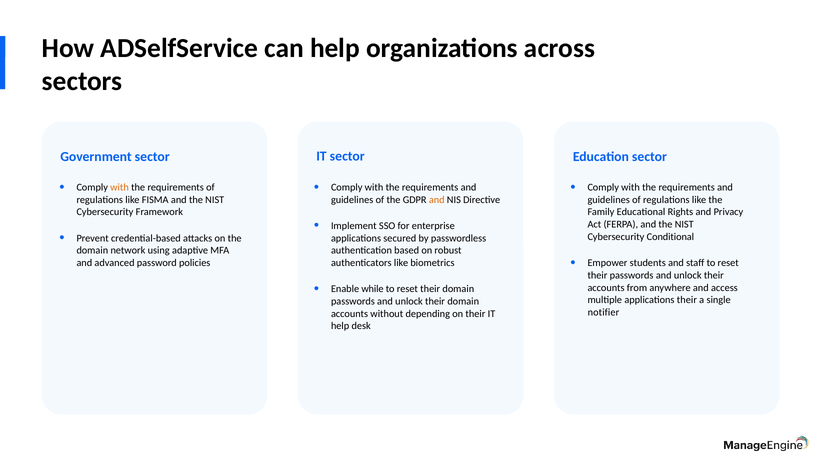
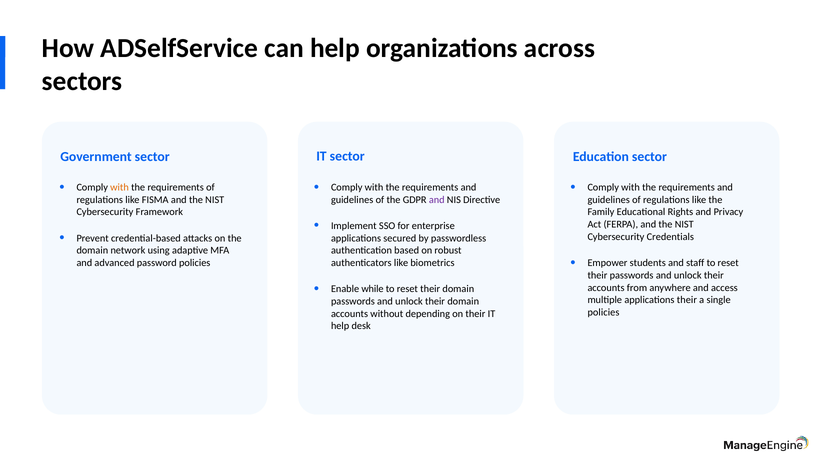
and at (437, 199) colour: orange -> purple
Conditional: Conditional -> Credentials
notifier at (603, 312): notifier -> policies
